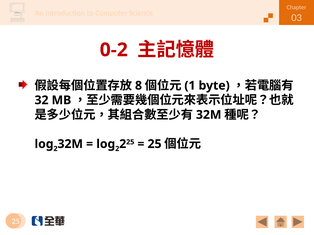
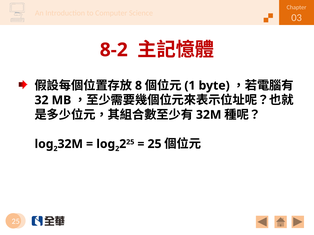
0-2: 0-2 -> 8-2
